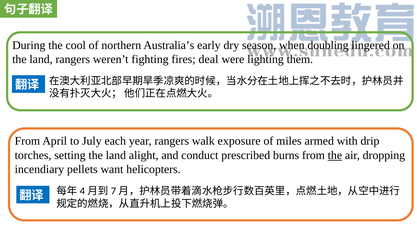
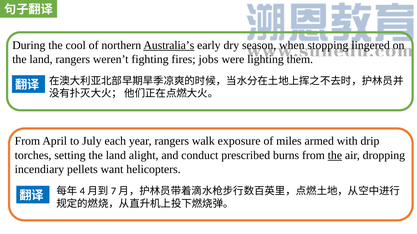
Australia’s underline: none -> present
doubling: doubling -> stopping
deal: deal -> jobs
